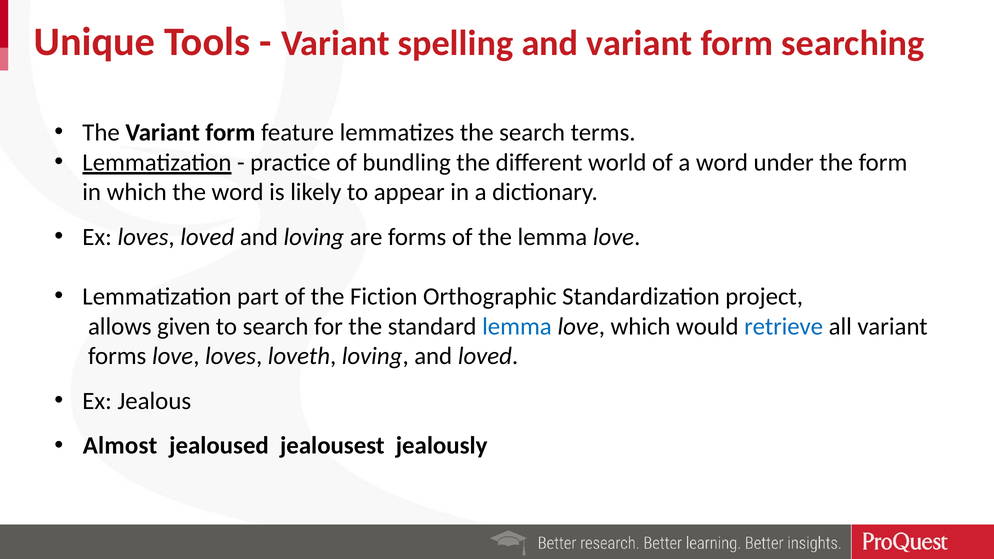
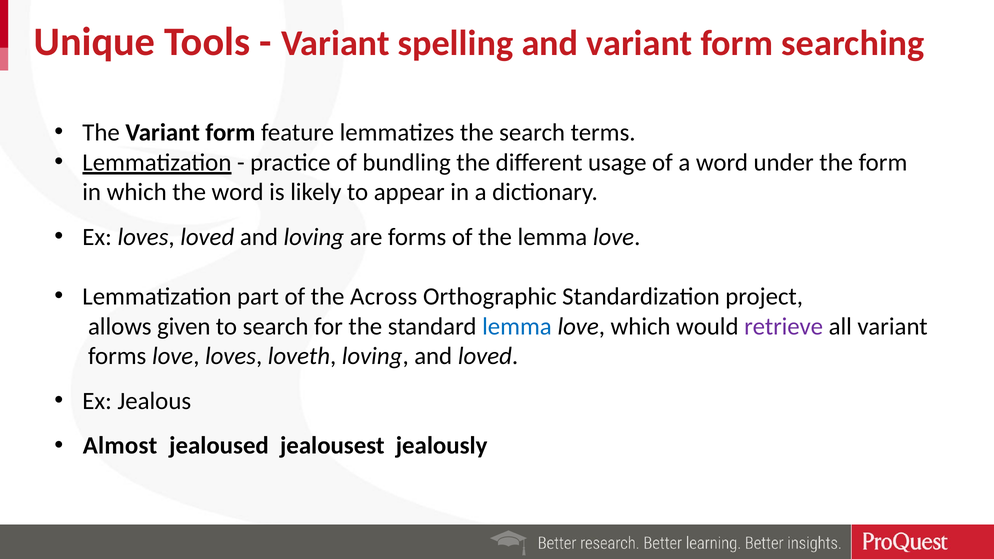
world: world -> usage
Fiction: Fiction -> Across
retrieve colour: blue -> purple
